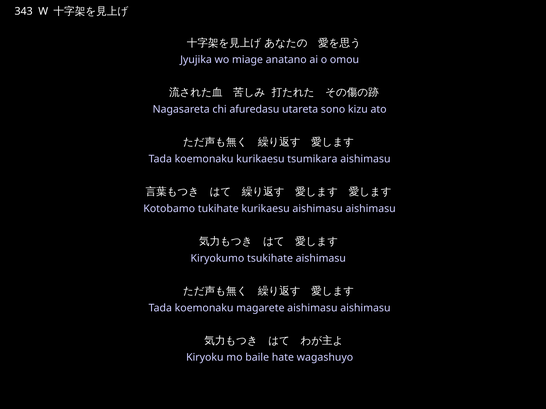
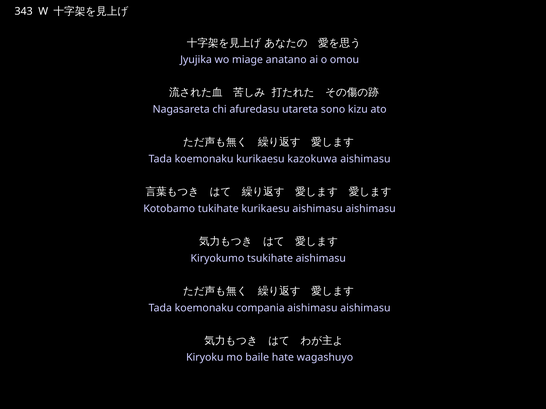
tsumikara: tsumikara -> kazokuwa
magarete: magarete -> compania
